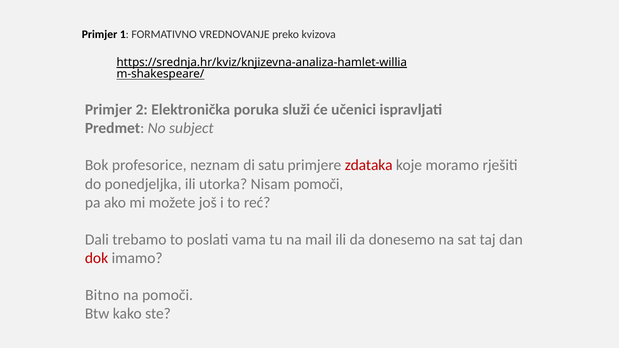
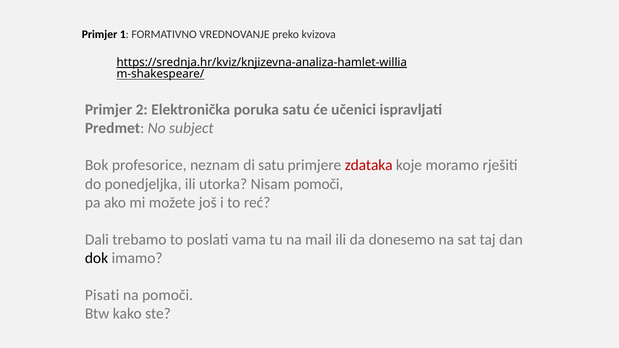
poruka služi: služi -> satu
dok colour: red -> black
Bitno: Bitno -> Pisati
